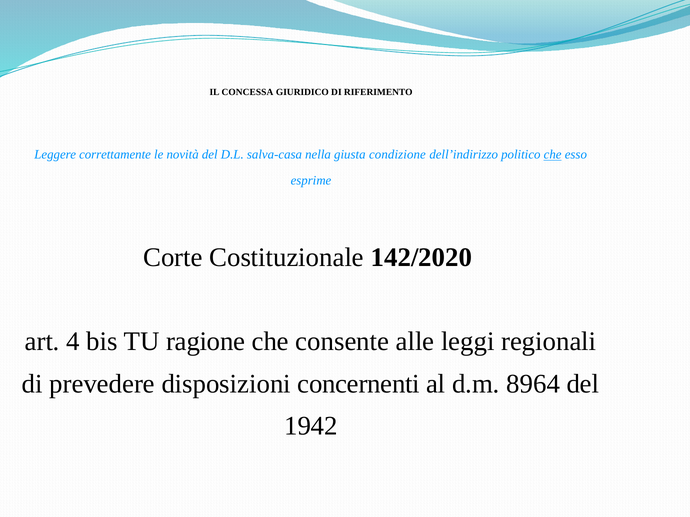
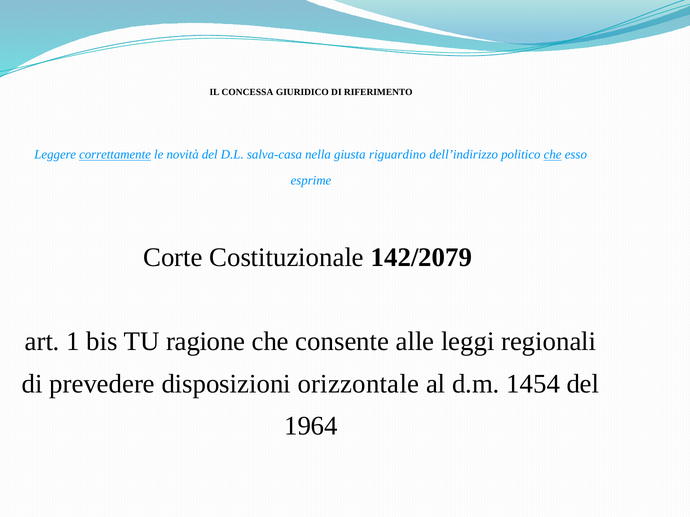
correttamente underline: none -> present
condizione: condizione -> riguardino
142/2020: 142/2020 -> 142/2079
4: 4 -> 1
concernenti: concernenti -> orizzontale
8964: 8964 -> 1454
1942: 1942 -> 1964
